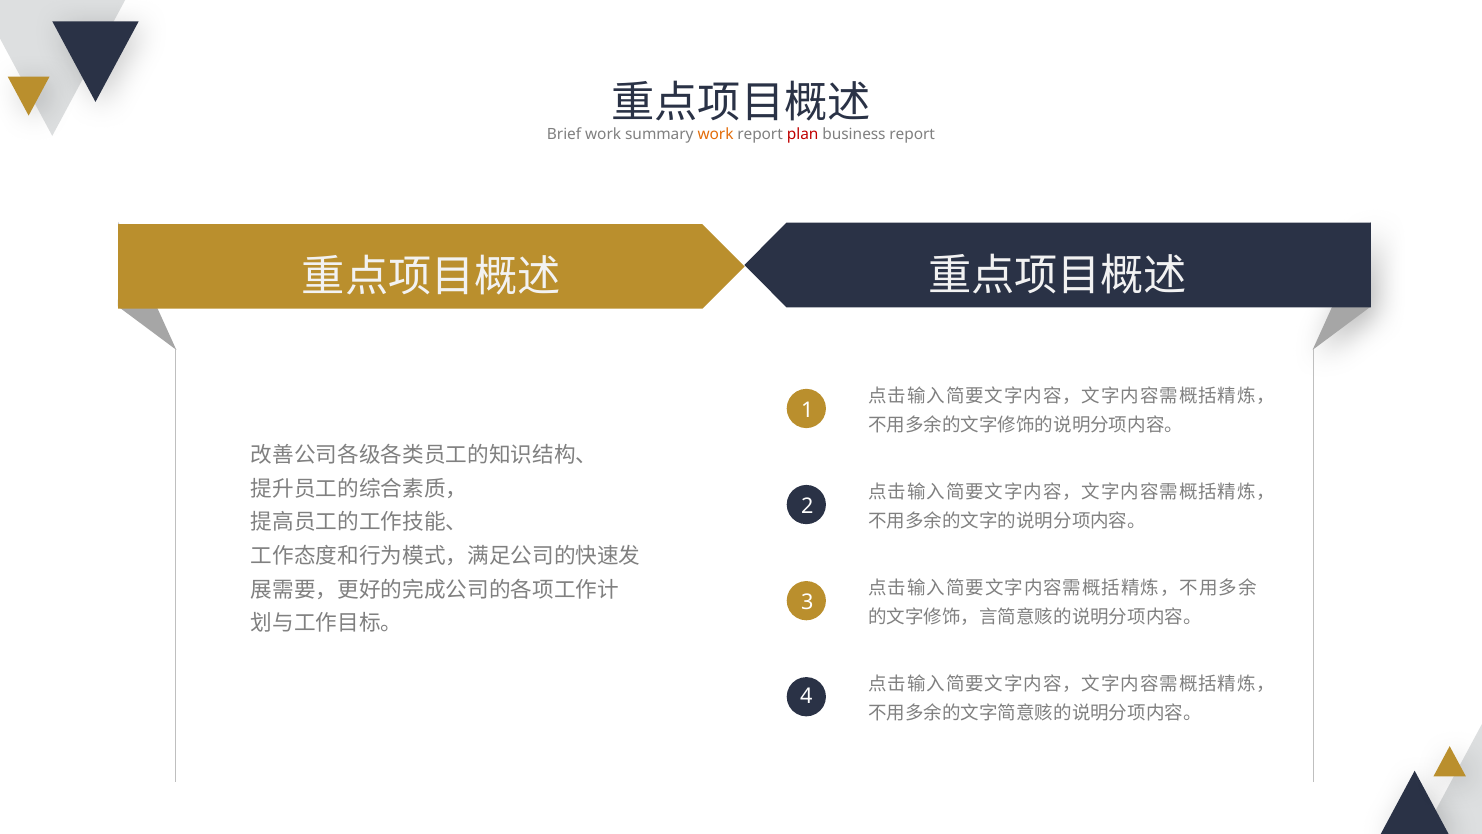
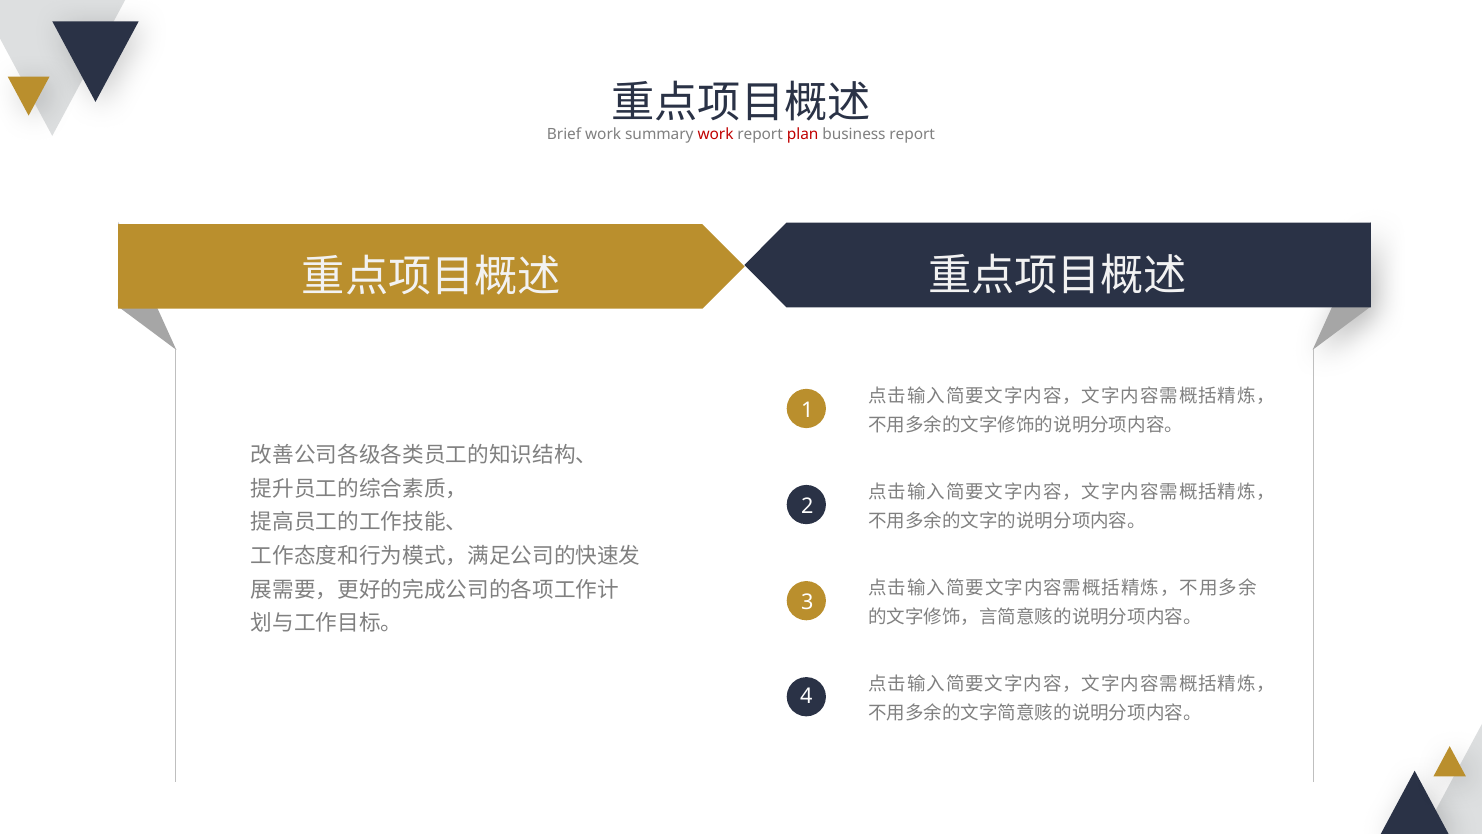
work at (716, 134) colour: orange -> red
